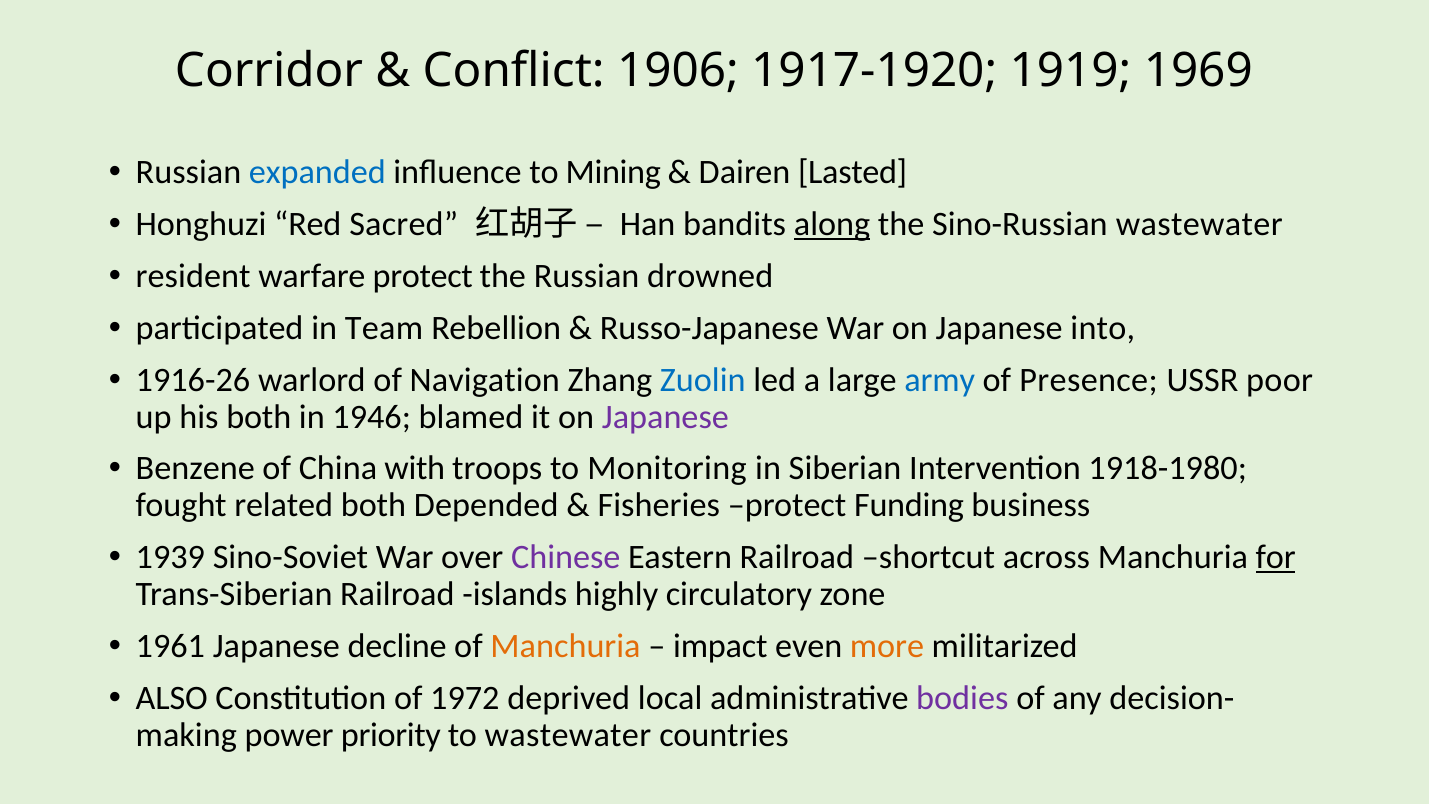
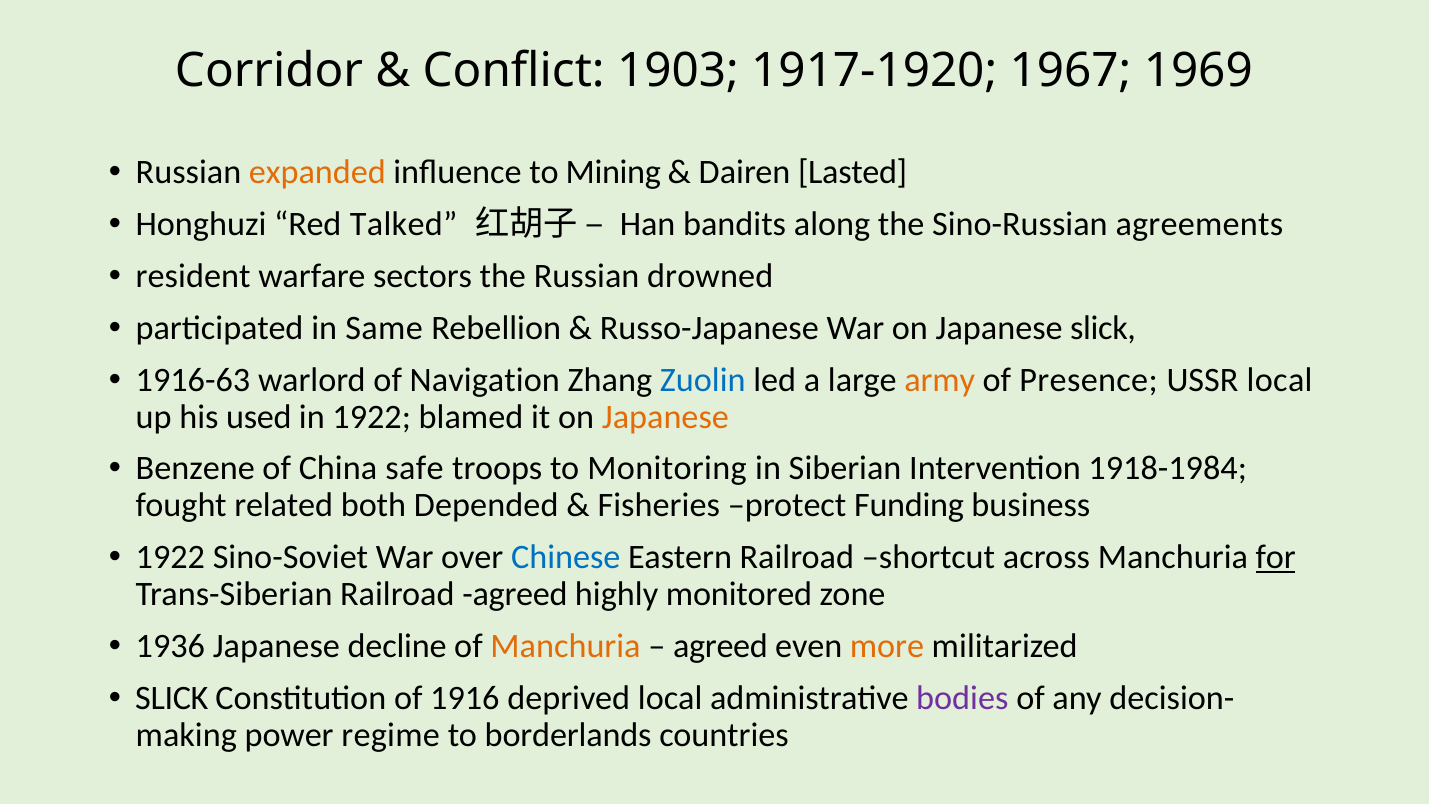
1906: 1906 -> 1903
1919: 1919 -> 1967
expanded colour: blue -> orange
Sacred: Sacred -> Talked
along underline: present -> none
Sino-Russian wastewater: wastewater -> agreements
warfare protect: protect -> sectors
Team: Team -> Same
Japanese into: into -> slick
1916-26: 1916-26 -> 1916-63
army colour: blue -> orange
USSR poor: poor -> local
his both: both -> used
in 1946: 1946 -> 1922
Japanese at (665, 417) colour: purple -> orange
with: with -> safe
1918-1980: 1918-1980 -> 1918-1984
1939 at (170, 557): 1939 -> 1922
Chinese colour: purple -> blue
Railroad islands: islands -> agreed
circulatory: circulatory -> monitored
1961: 1961 -> 1936
impact at (720, 646): impact -> agreed
ALSO at (172, 698): ALSO -> SLICK
1972: 1972 -> 1916
priority: priority -> regime
to wastewater: wastewater -> borderlands
